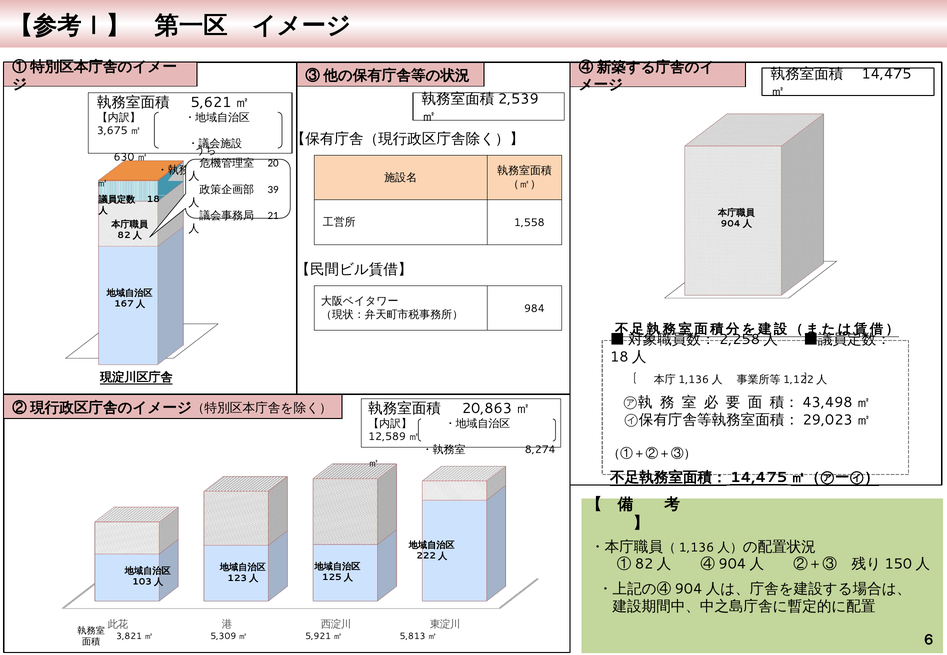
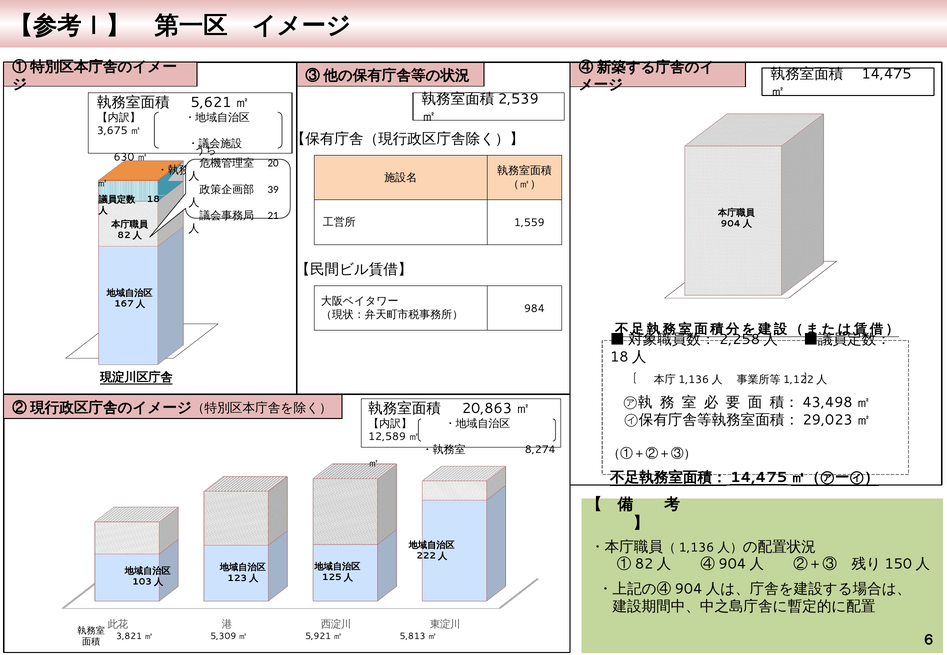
1,558: 1,558 -> 1,559
